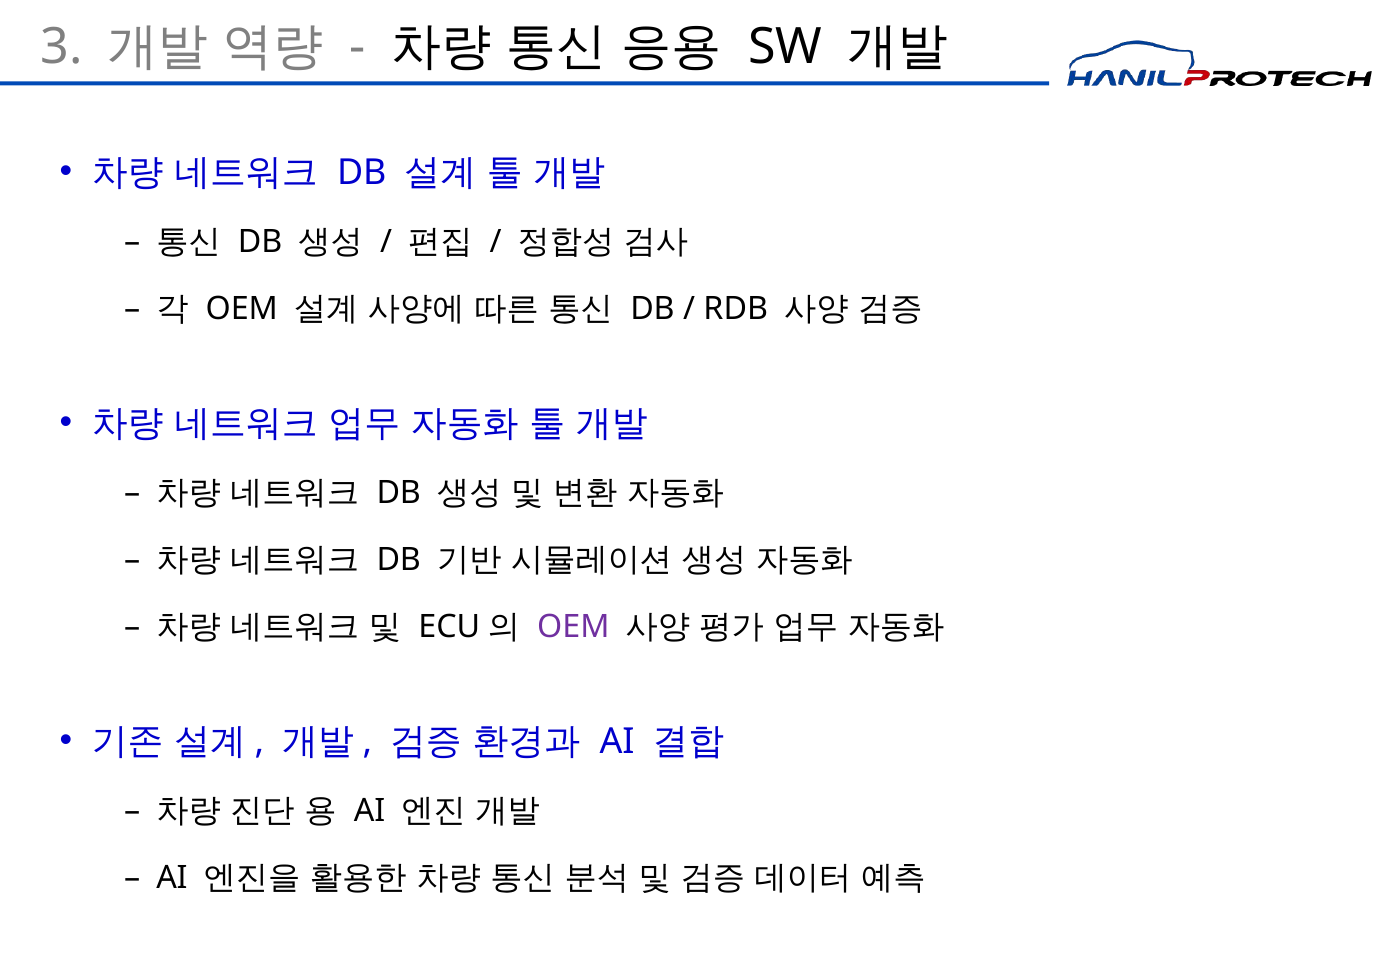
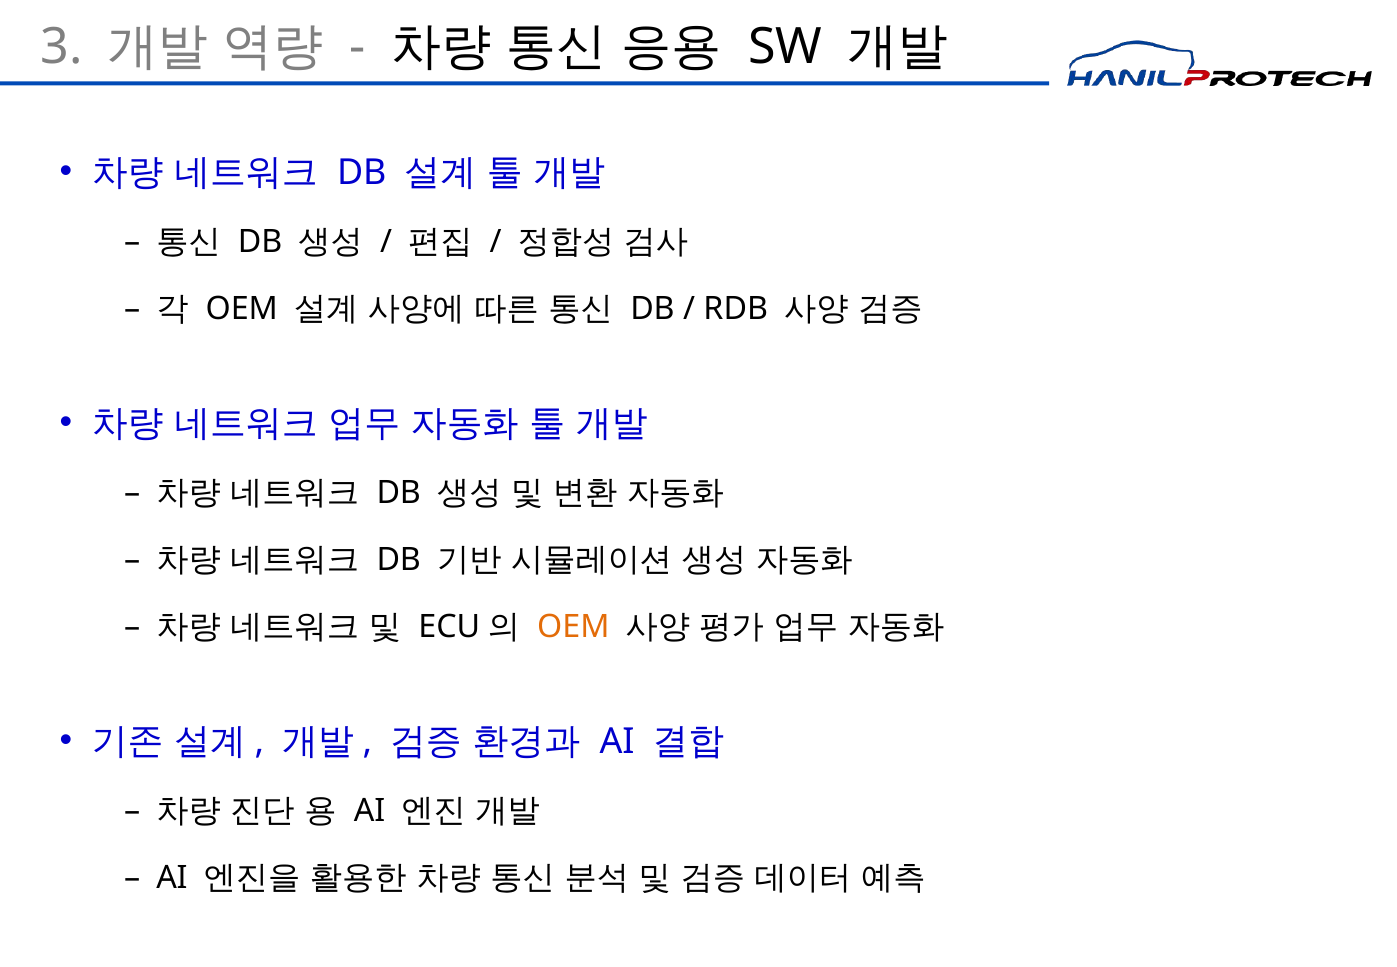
OEM at (573, 627) colour: purple -> orange
